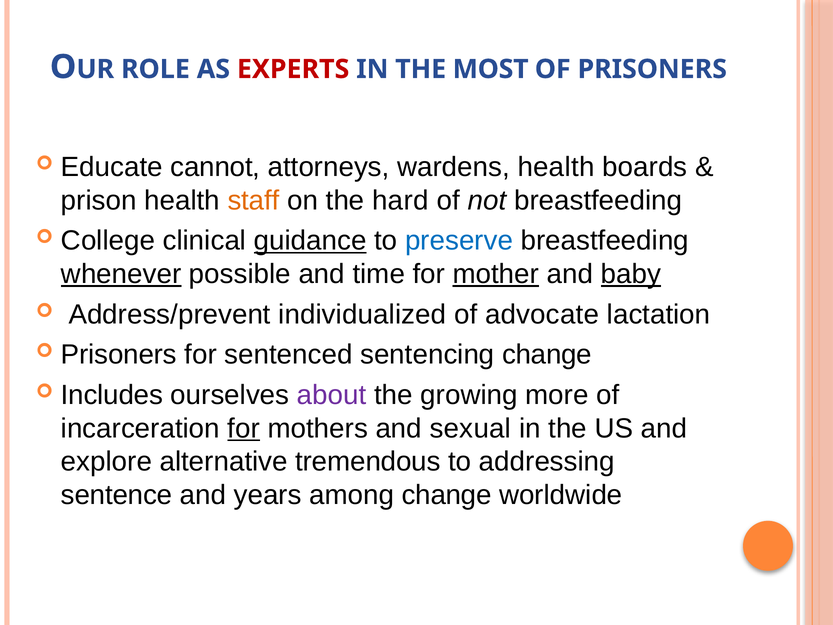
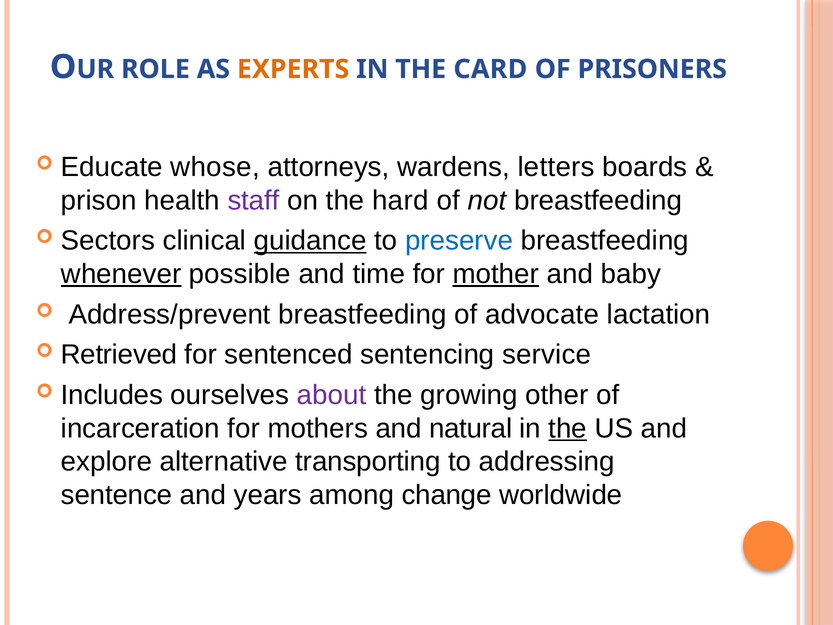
EXPERTS colour: red -> orange
MOST: MOST -> CARD
cannot: cannot -> whose
wardens health: health -> letters
staff colour: orange -> purple
College: College -> Sectors
baby underline: present -> none
Address/prevent individualized: individualized -> breastfeeding
Prisoners at (119, 355): Prisoners -> Retrieved
sentencing change: change -> service
more: more -> other
for at (244, 428) underline: present -> none
sexual: sexual -> natural
the at (568, 428) underline: none -> present
tremendous: tremendous -> transporting
